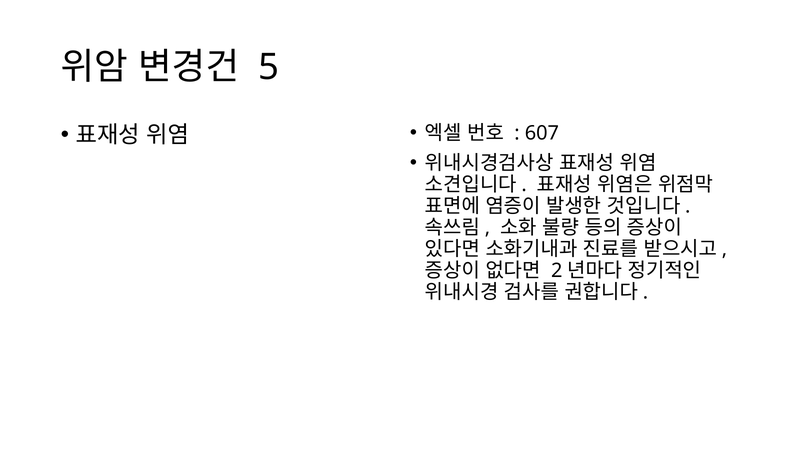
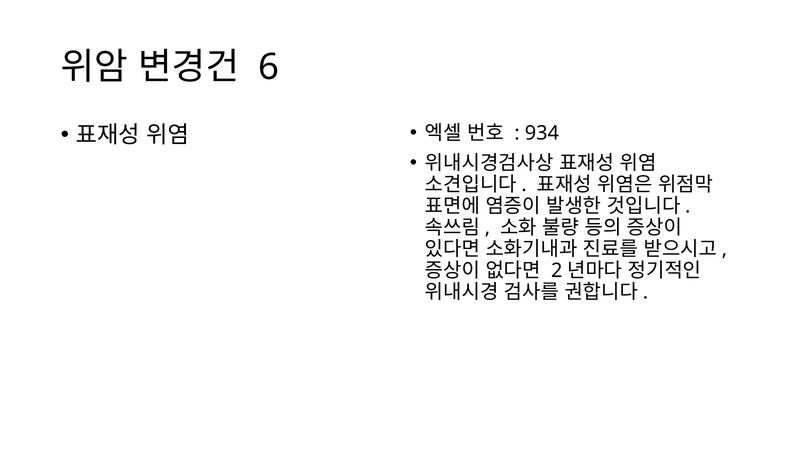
5: 5 -> 6
607: 607 -> 934
